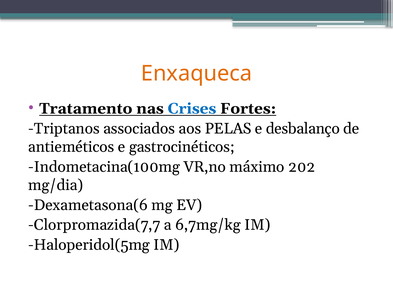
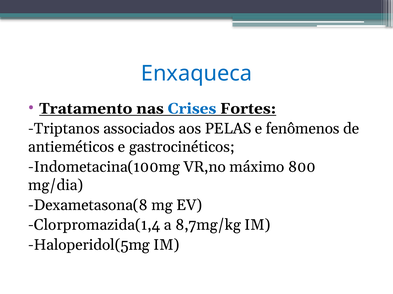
Enxaqueca colour: orange -> blue
desbalanço: desbalanço -> fenômenos
202: 202 -> 800
Dexametasona(6: Dexametasona(6 -> Dexametasona(8
Clorpromazida(7,7: Clorpromazida(7,7 -> Clorpromazida(1,4
6,7mg/kg: 6,7mg/kg -> 8,7mg/kg
